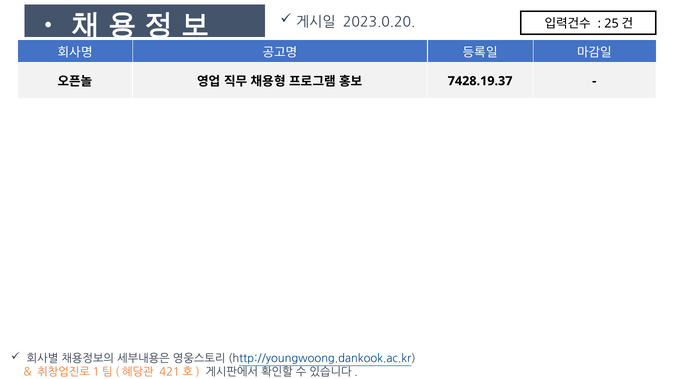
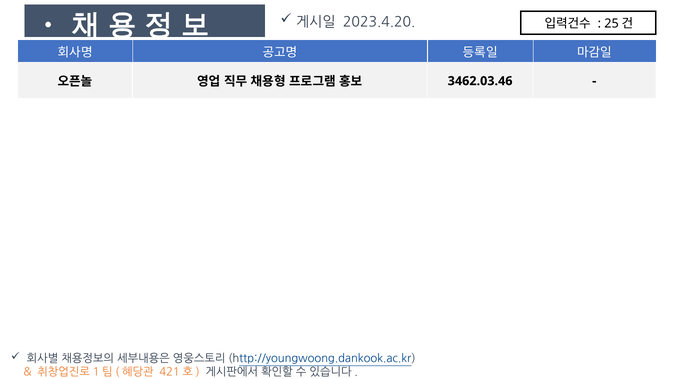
2023.0.20: 2023.0.20 -> 2023.4.20
7428.19.37: 7428.19.37 -> 3462.03.46
